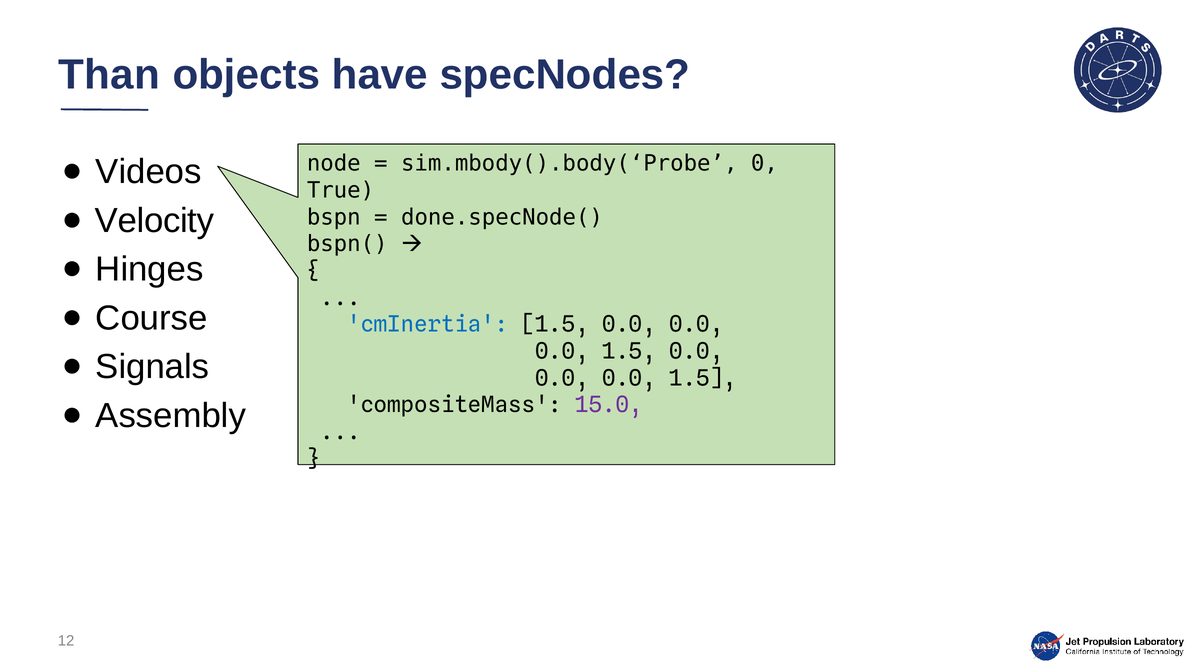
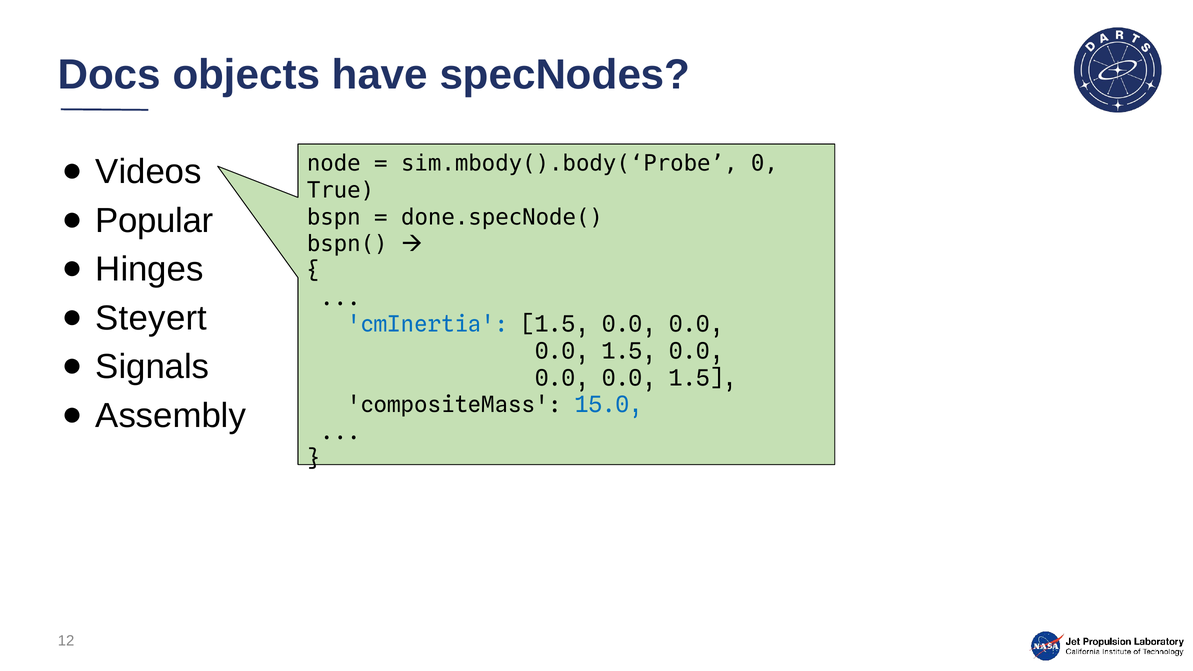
Than: Than -> Docs
Velocity: Velocity -> Popular
Course: Course -> Steyert
15.0 colour: purple -> blue
